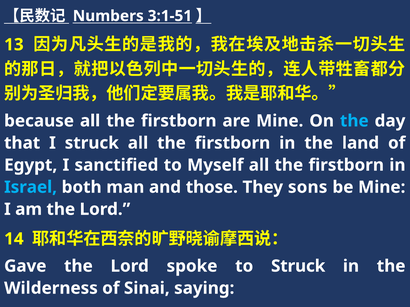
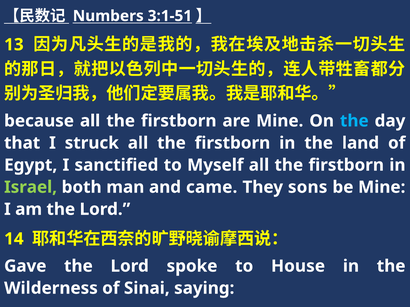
Israel colour: light blue -> light green
those: those -> came
to Struck: Struck -> House
